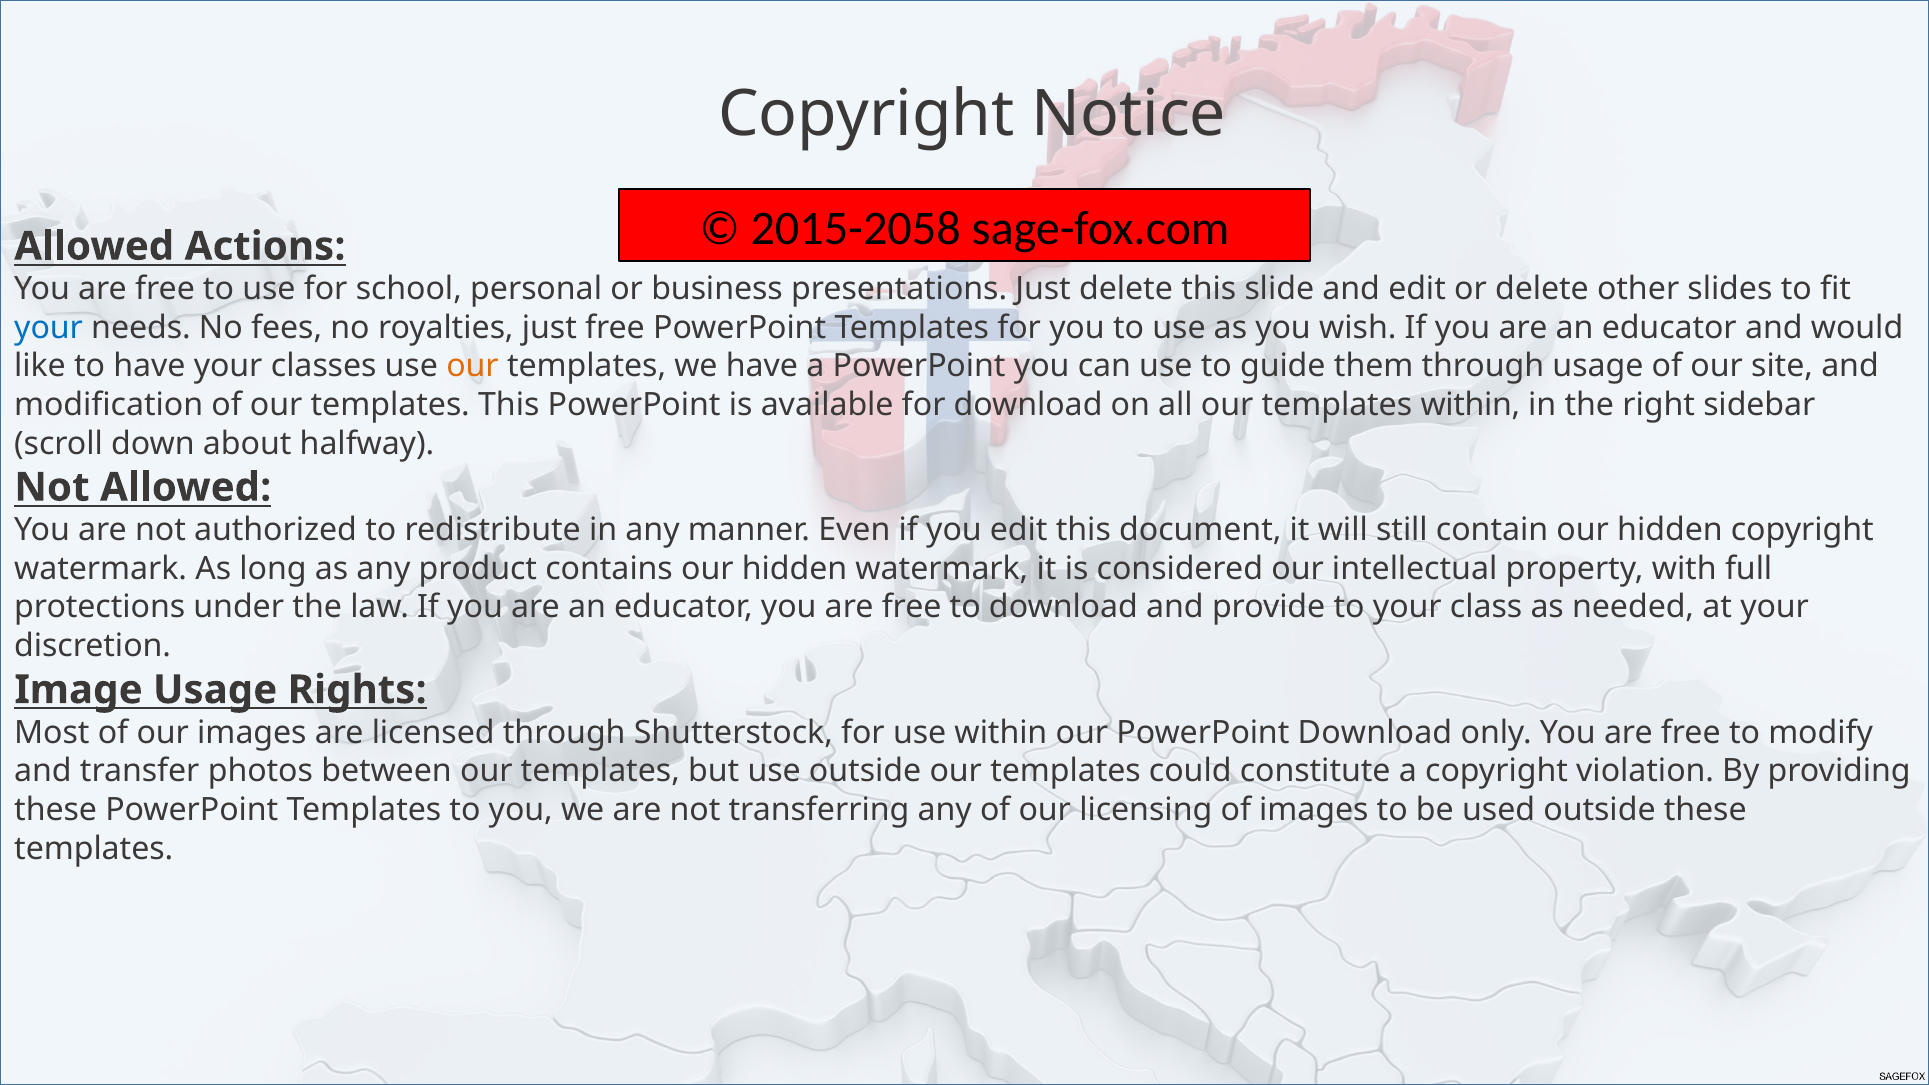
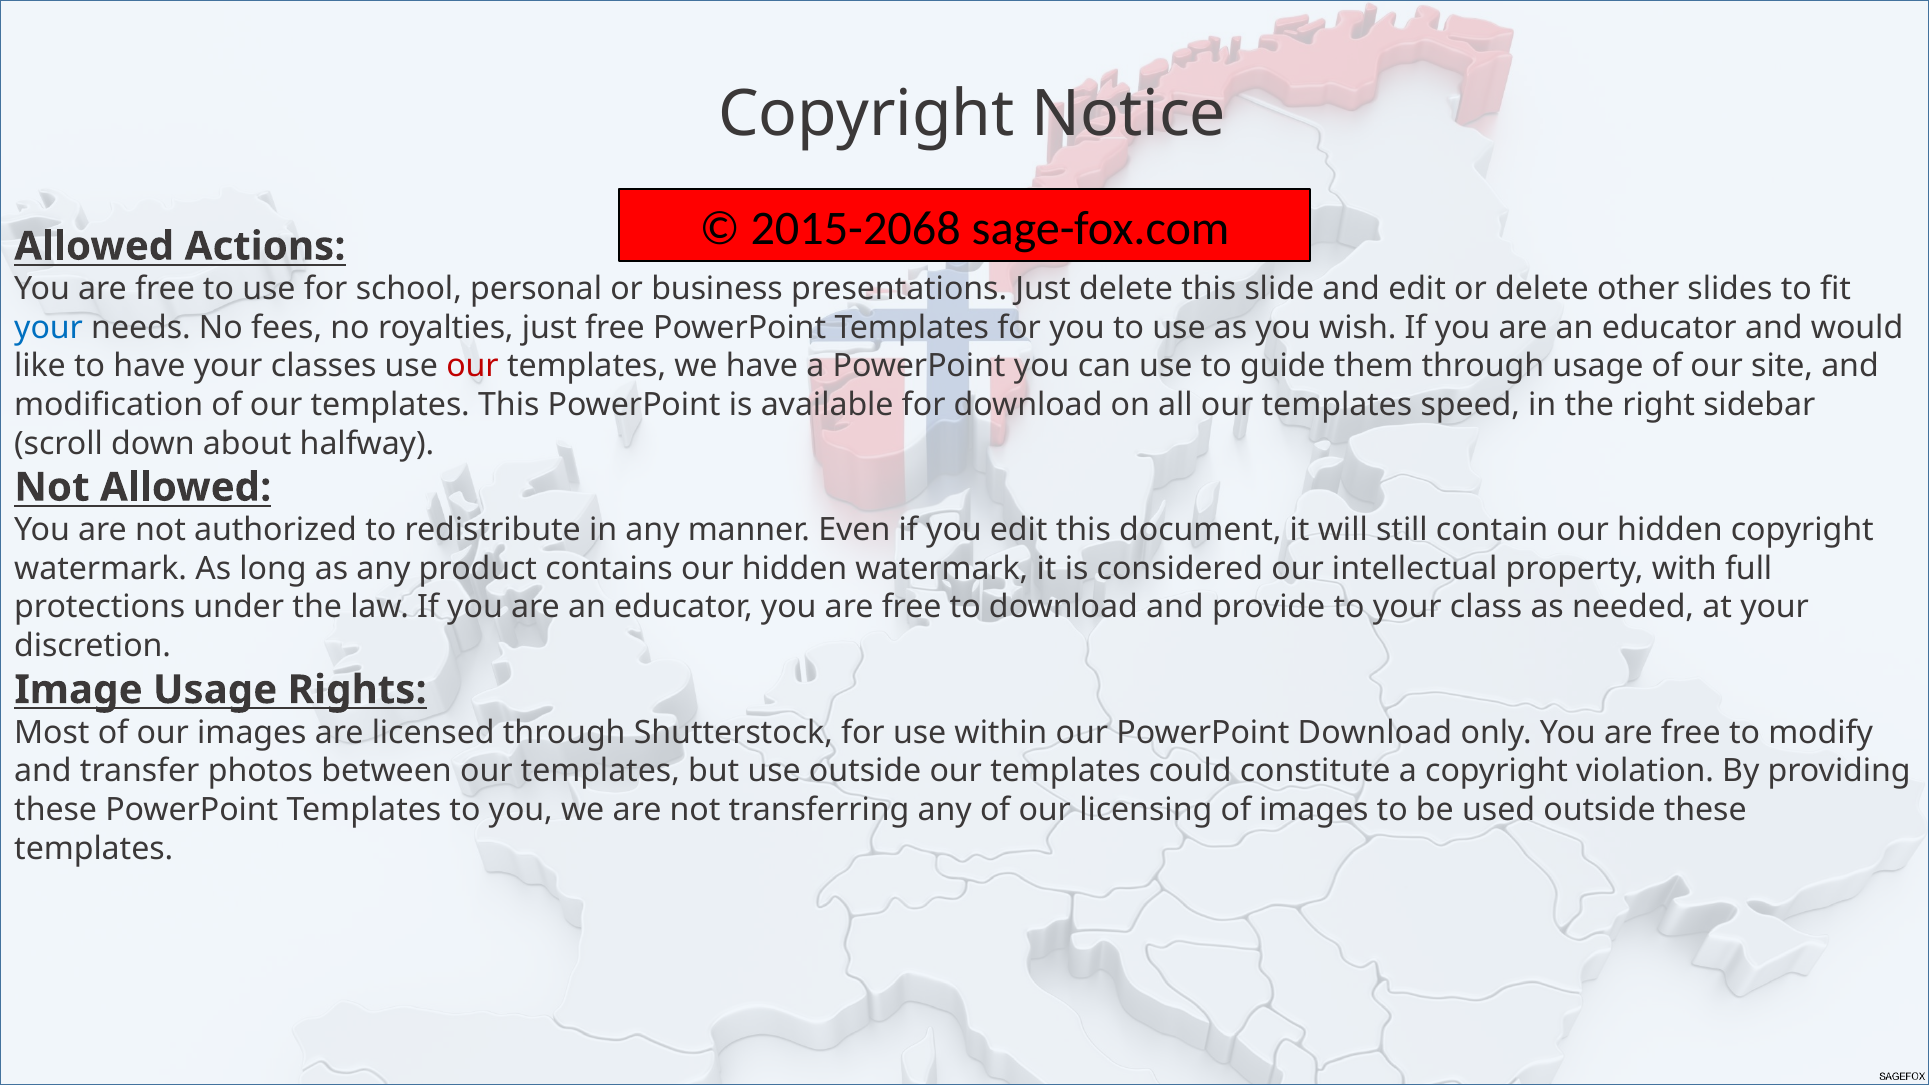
2015-2058: 2015-2058 -> 2015-2068
our at (473, 366) colour: orange -> red
templates within: within -> speed
